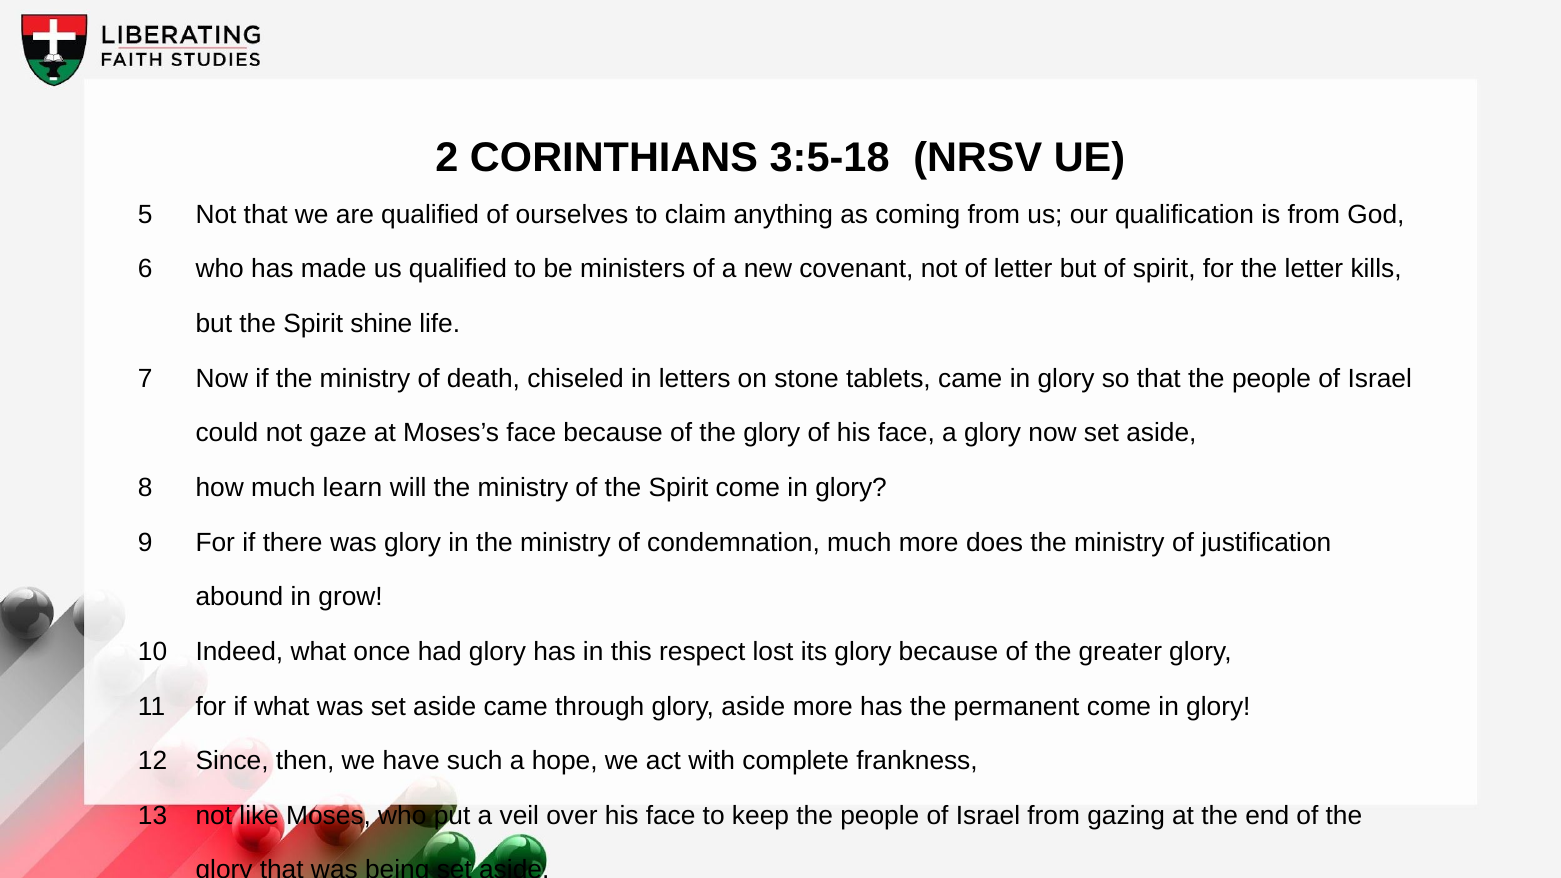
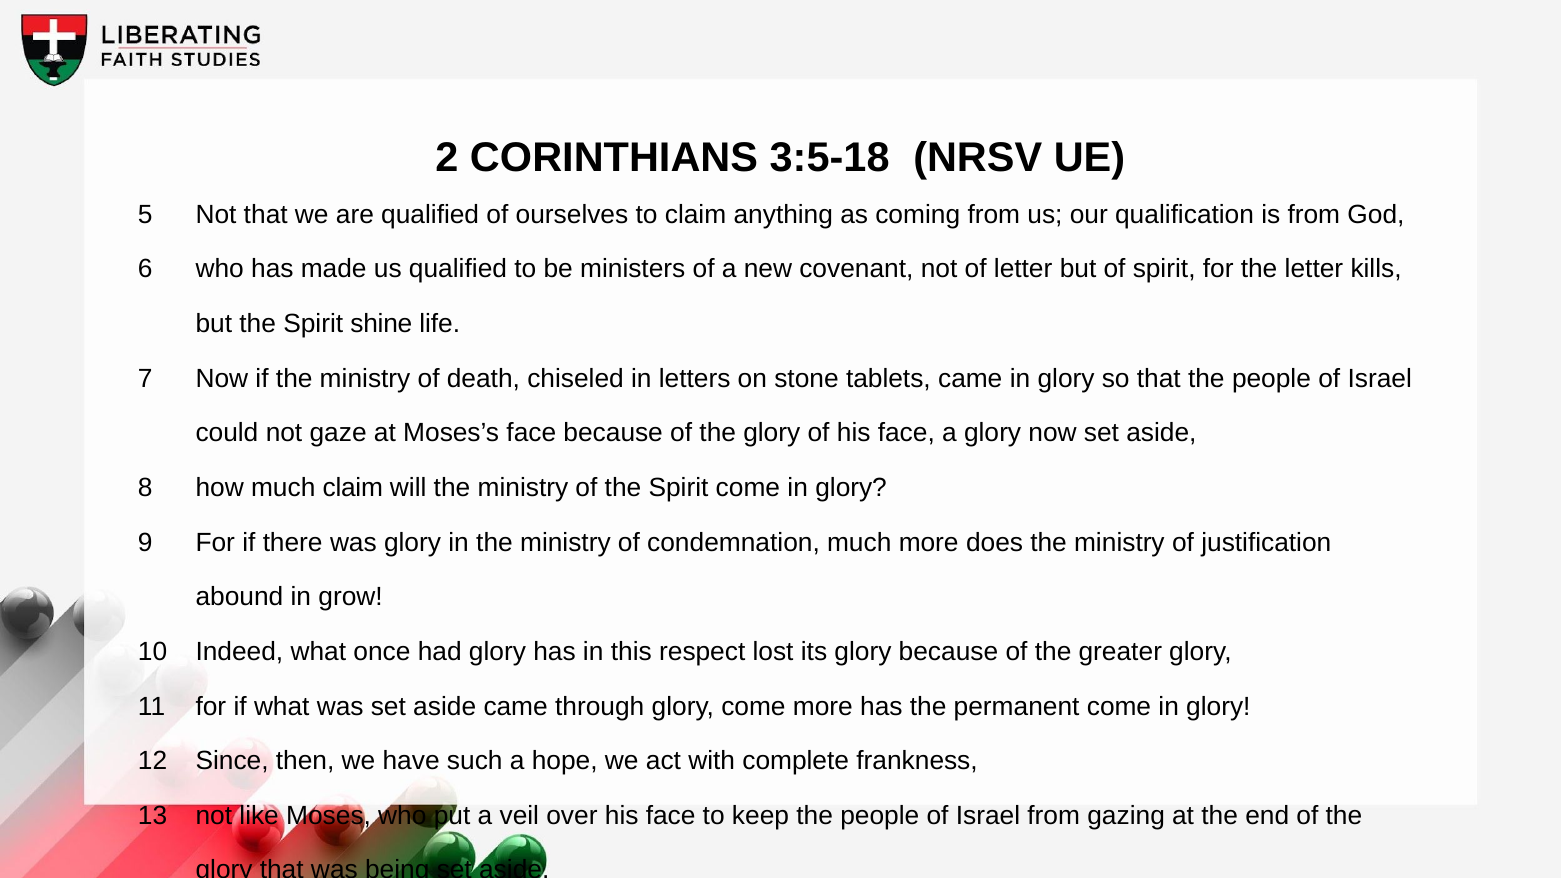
much learn: learn -> claim
glory aside: aside -> come
